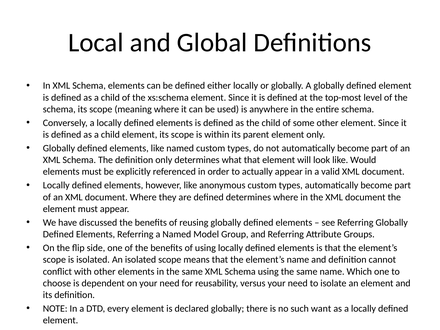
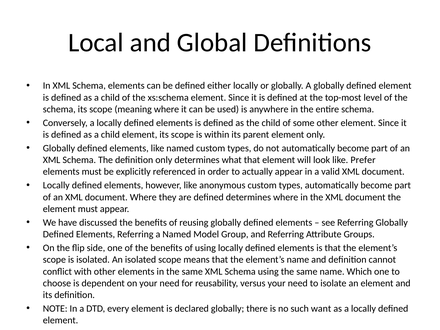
Would: Would -> Prefer
